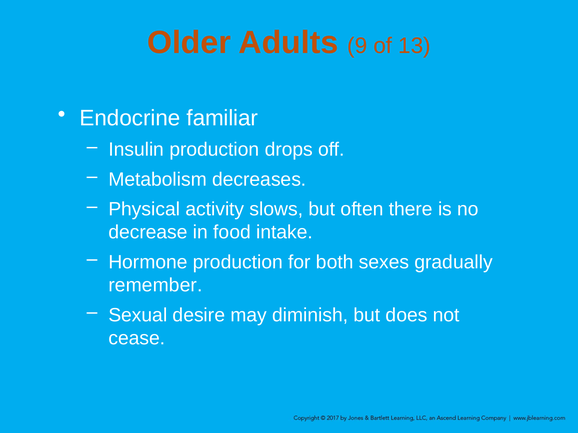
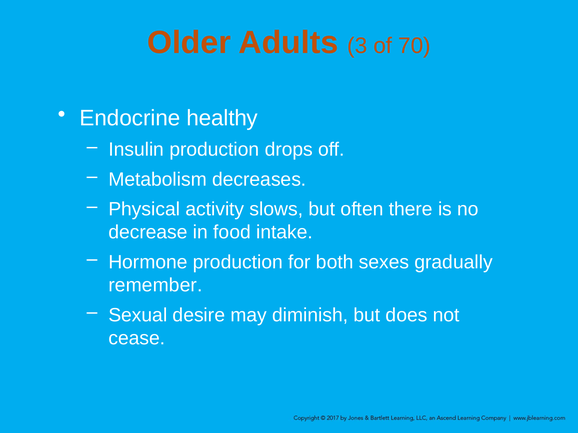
9: 9 -> 3
13: 13 -> 70
familiar: familiar -> healthy
